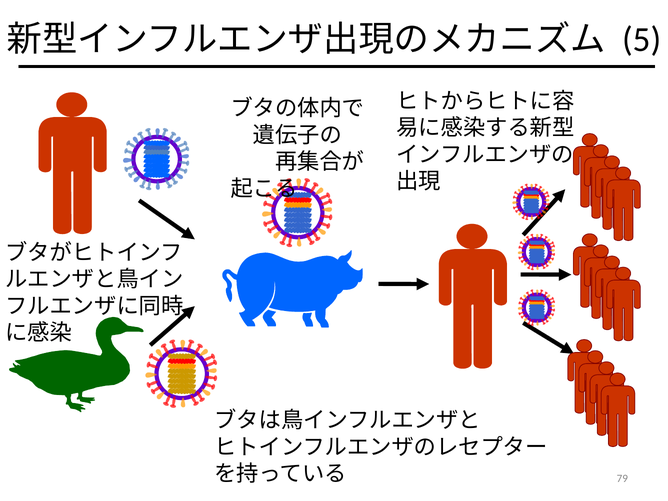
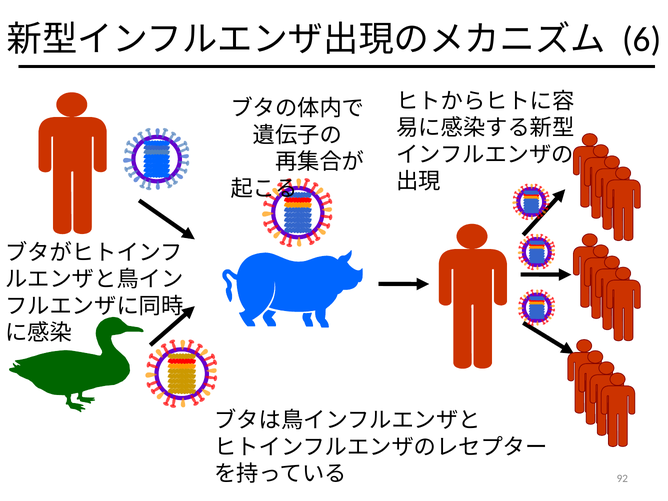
5: 5 -> 6
79: 79 -> 92
